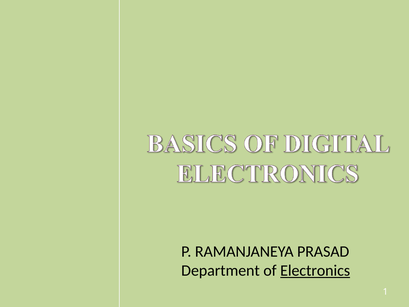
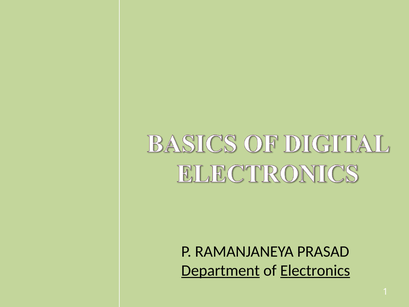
Department underline: none -> present
